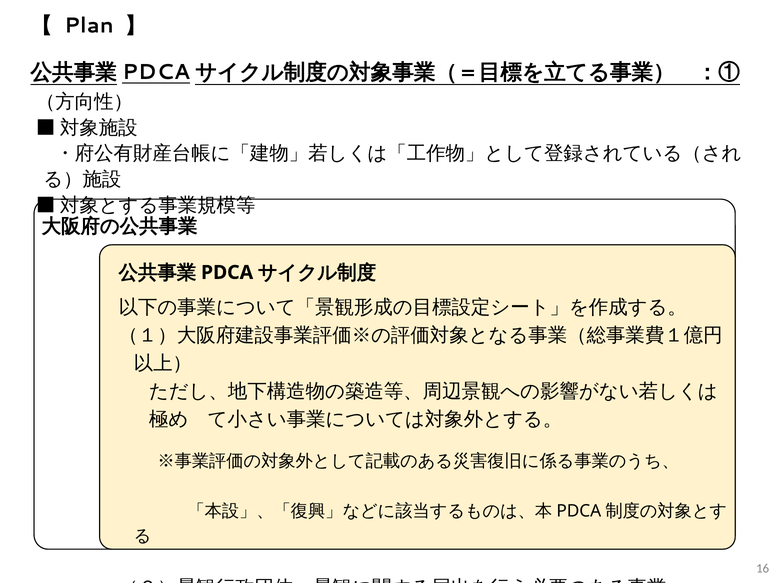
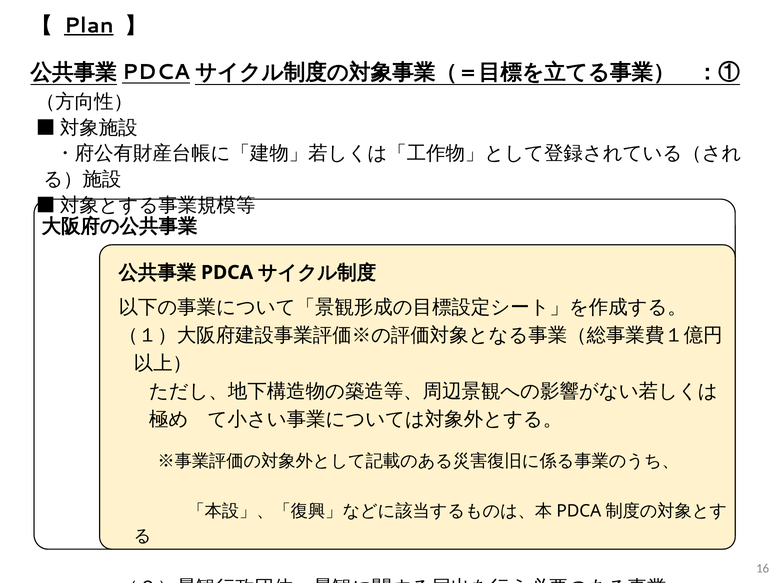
Plan underline: none -> present
